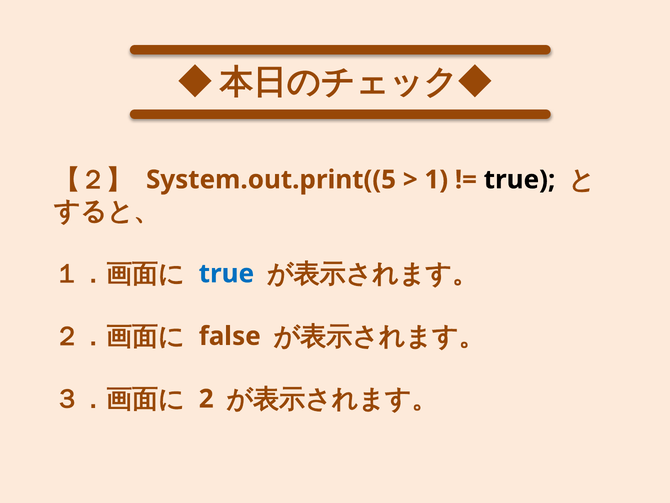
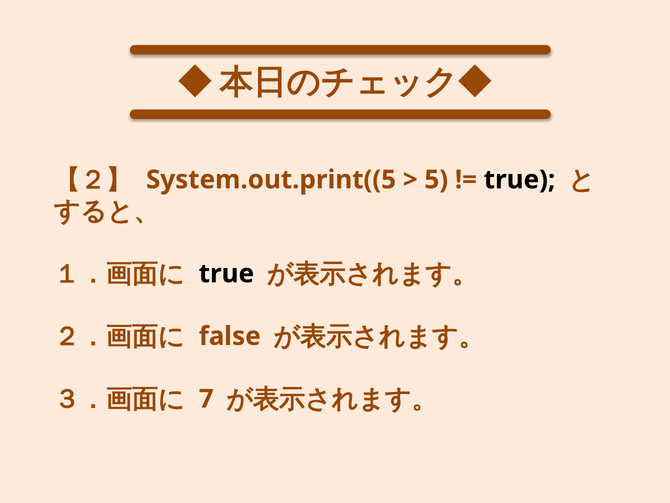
1: 1 -> 5
true at (226, 273) colour: blue -> black
2: 2 -> 7
